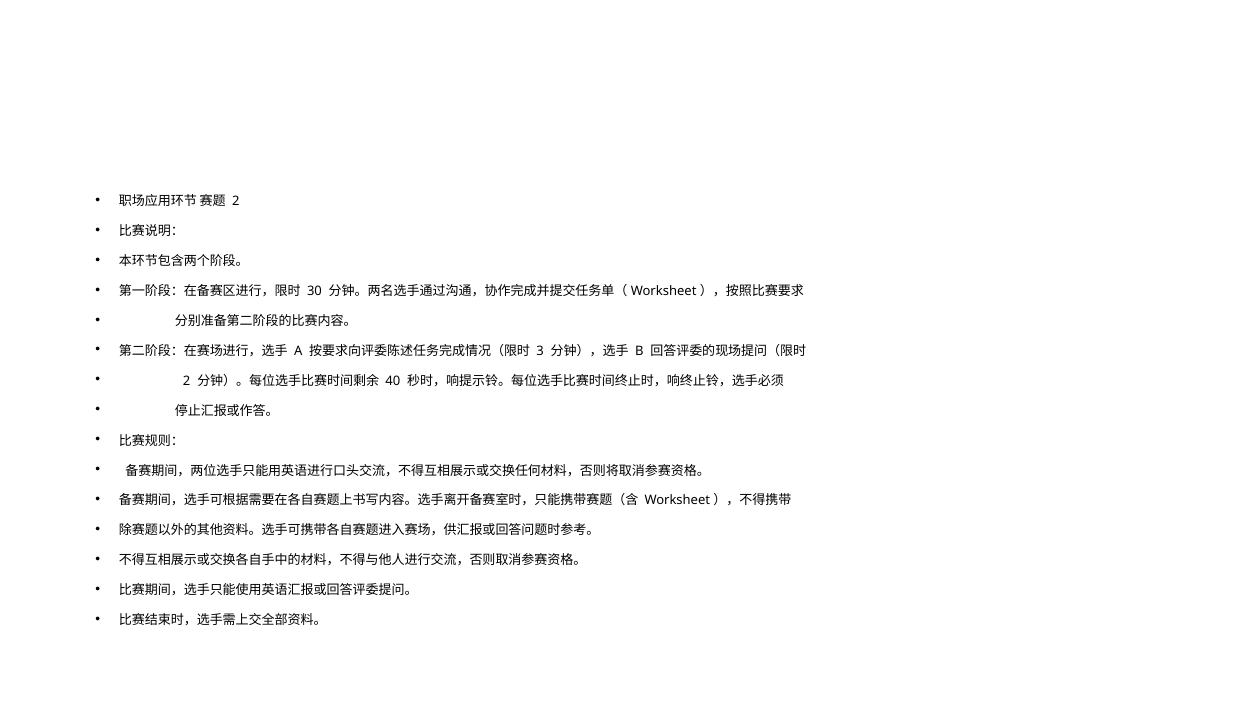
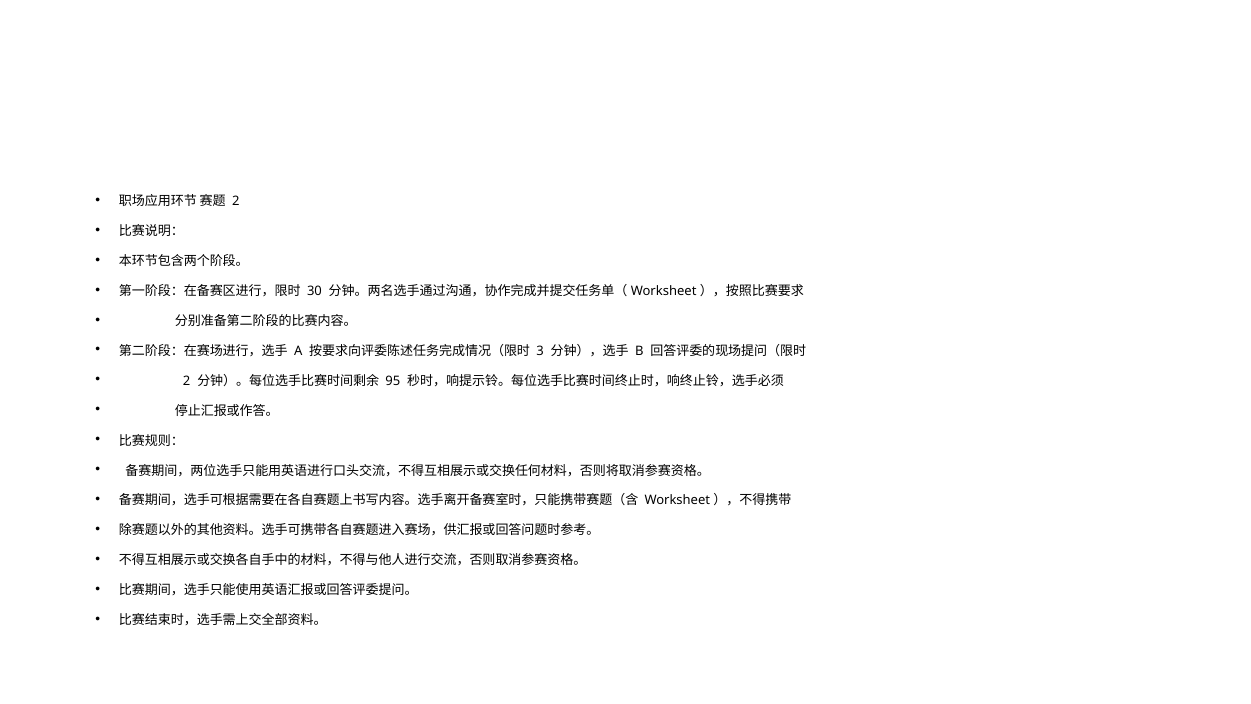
40: 40 -> 95
